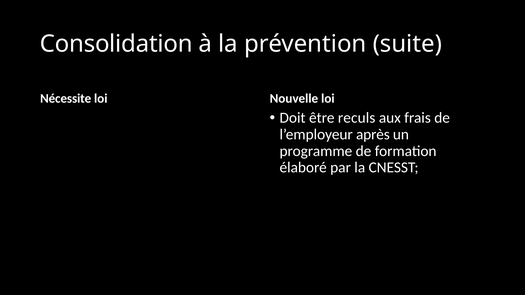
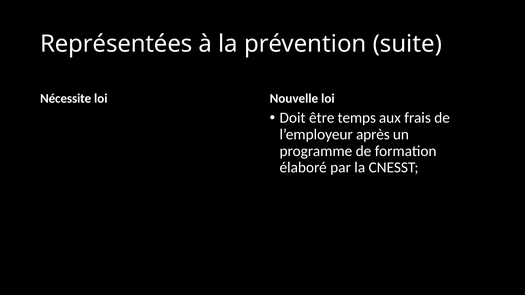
Consolidation: Consolidation -> Représentées
reculs: reculs -> temps
